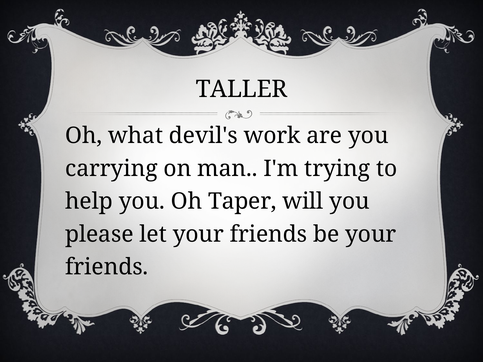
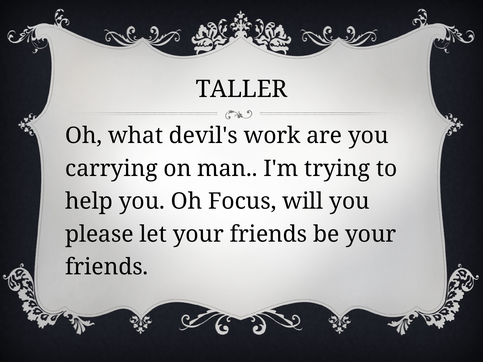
Taper: Taper -> Focus
